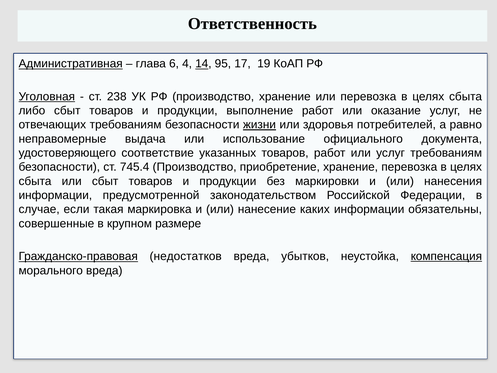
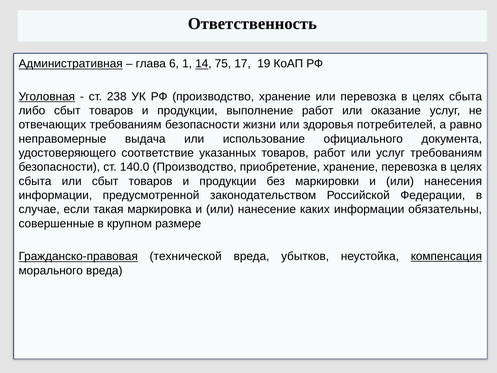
4: 4 -> 1
95: 95 -> 75
жизни underline: present -> none
745.4: 745.4 -> 140.0
недостатков: недостатков -> технической
